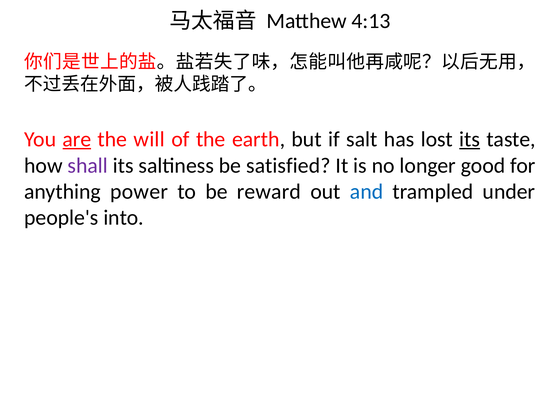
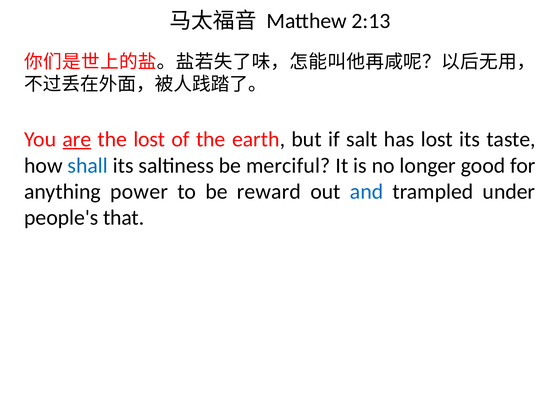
4:13: 4:13 -> 2:13
the will: will -> lost
its at (470, 139) underline: present -> none
shall colour: purple -> blue
satisfied: satisfied -> merciful
into: into -> that
